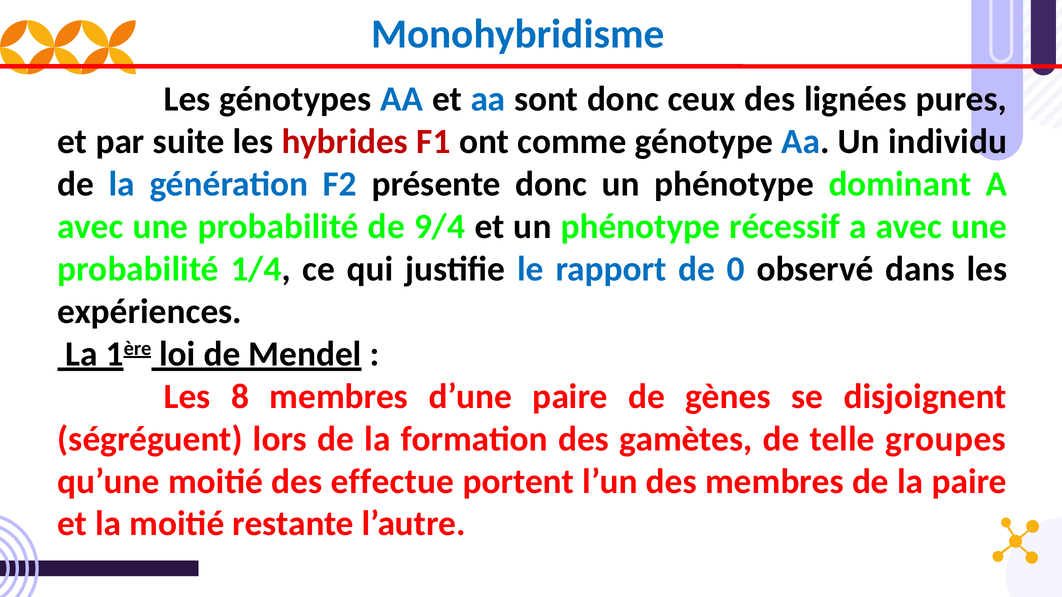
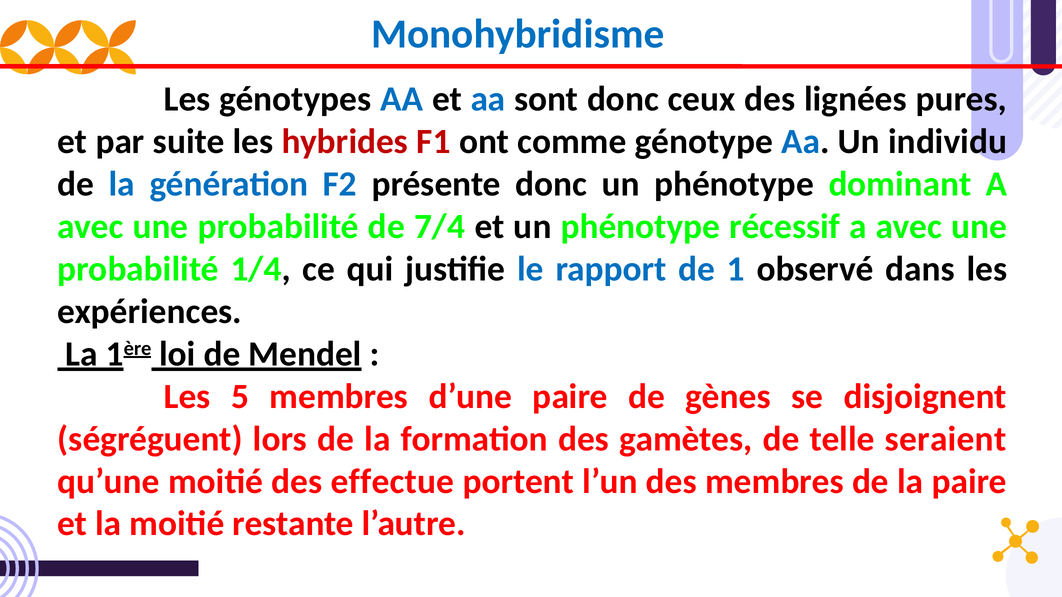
9/4: 9/4 -> 7/4
0: 0 -> 1
8: 8 -> 5
groupes: groupes -> seraient
